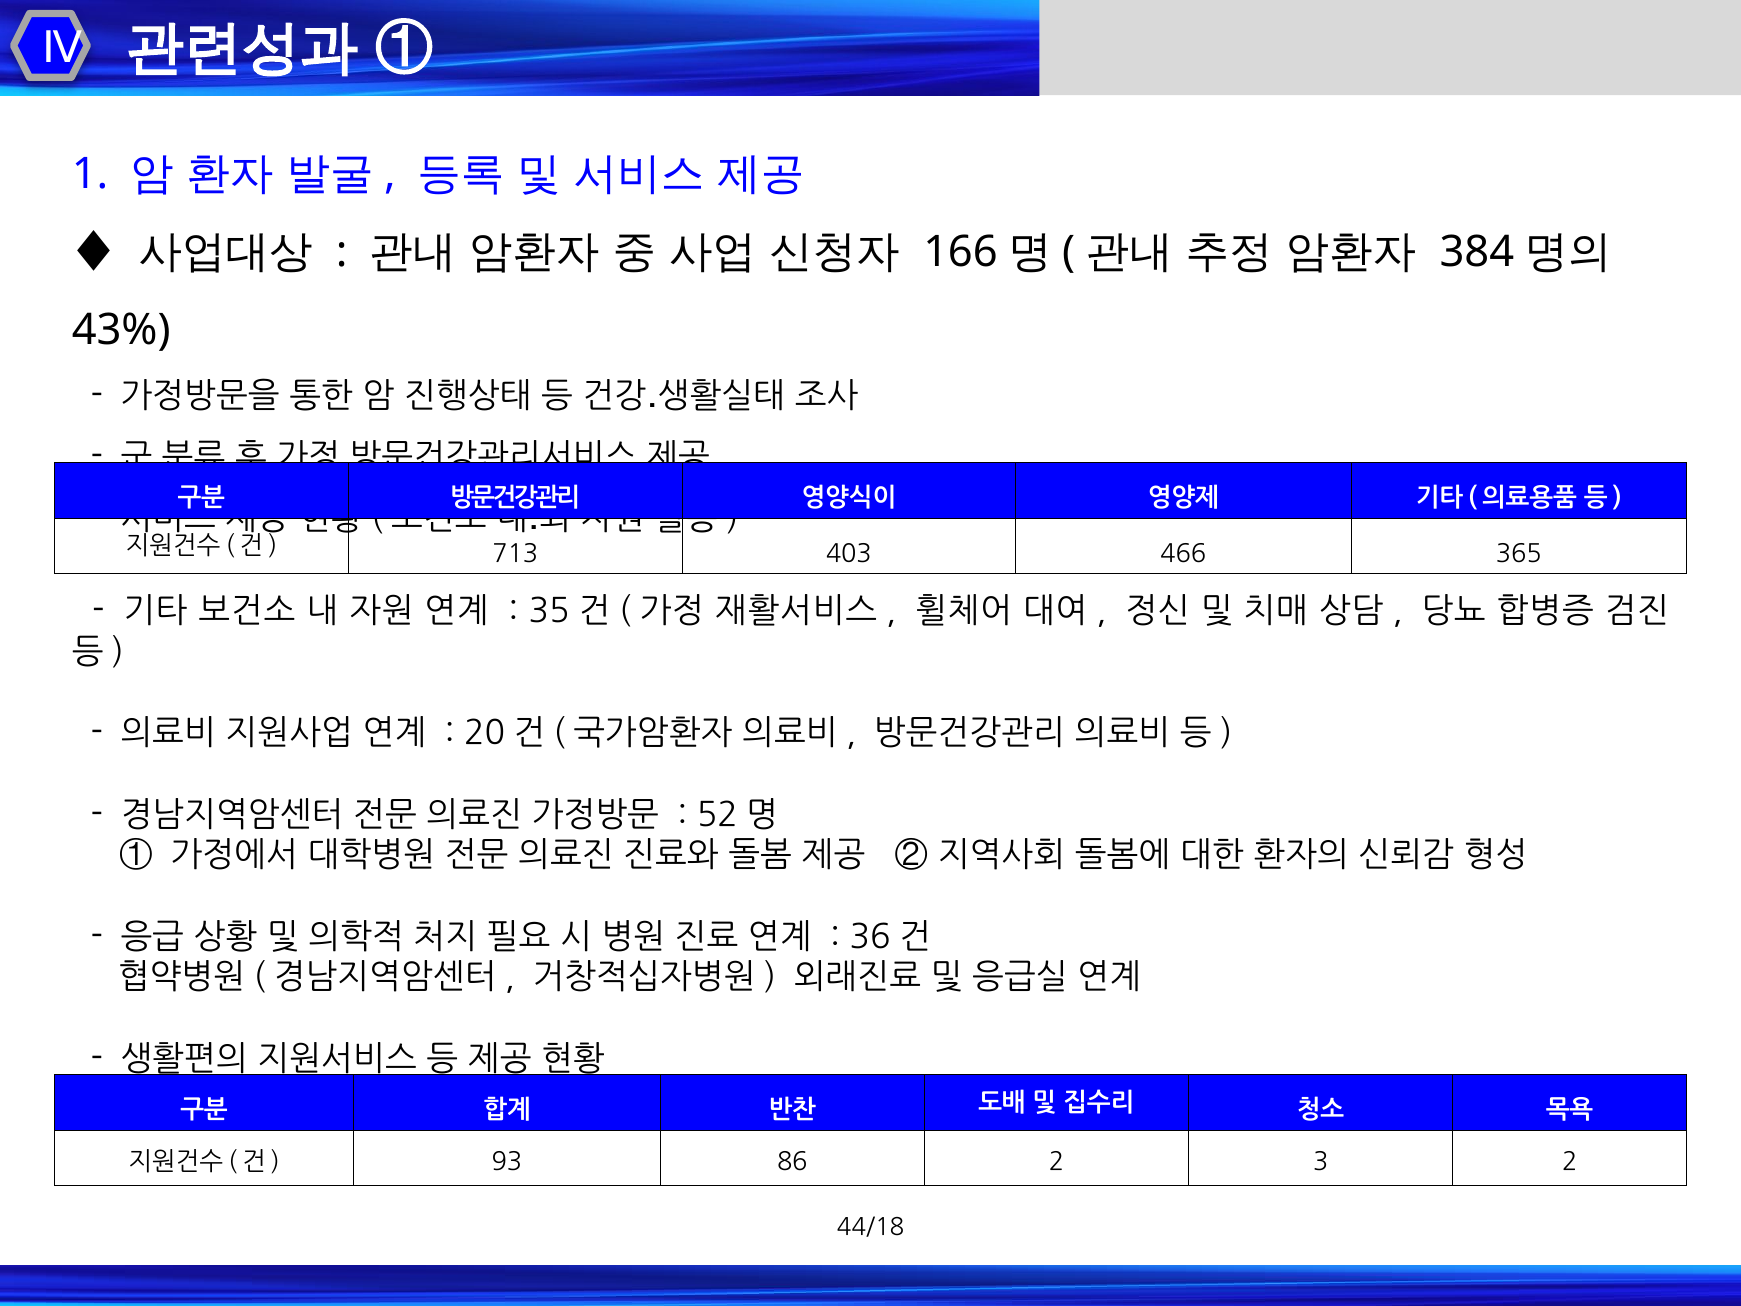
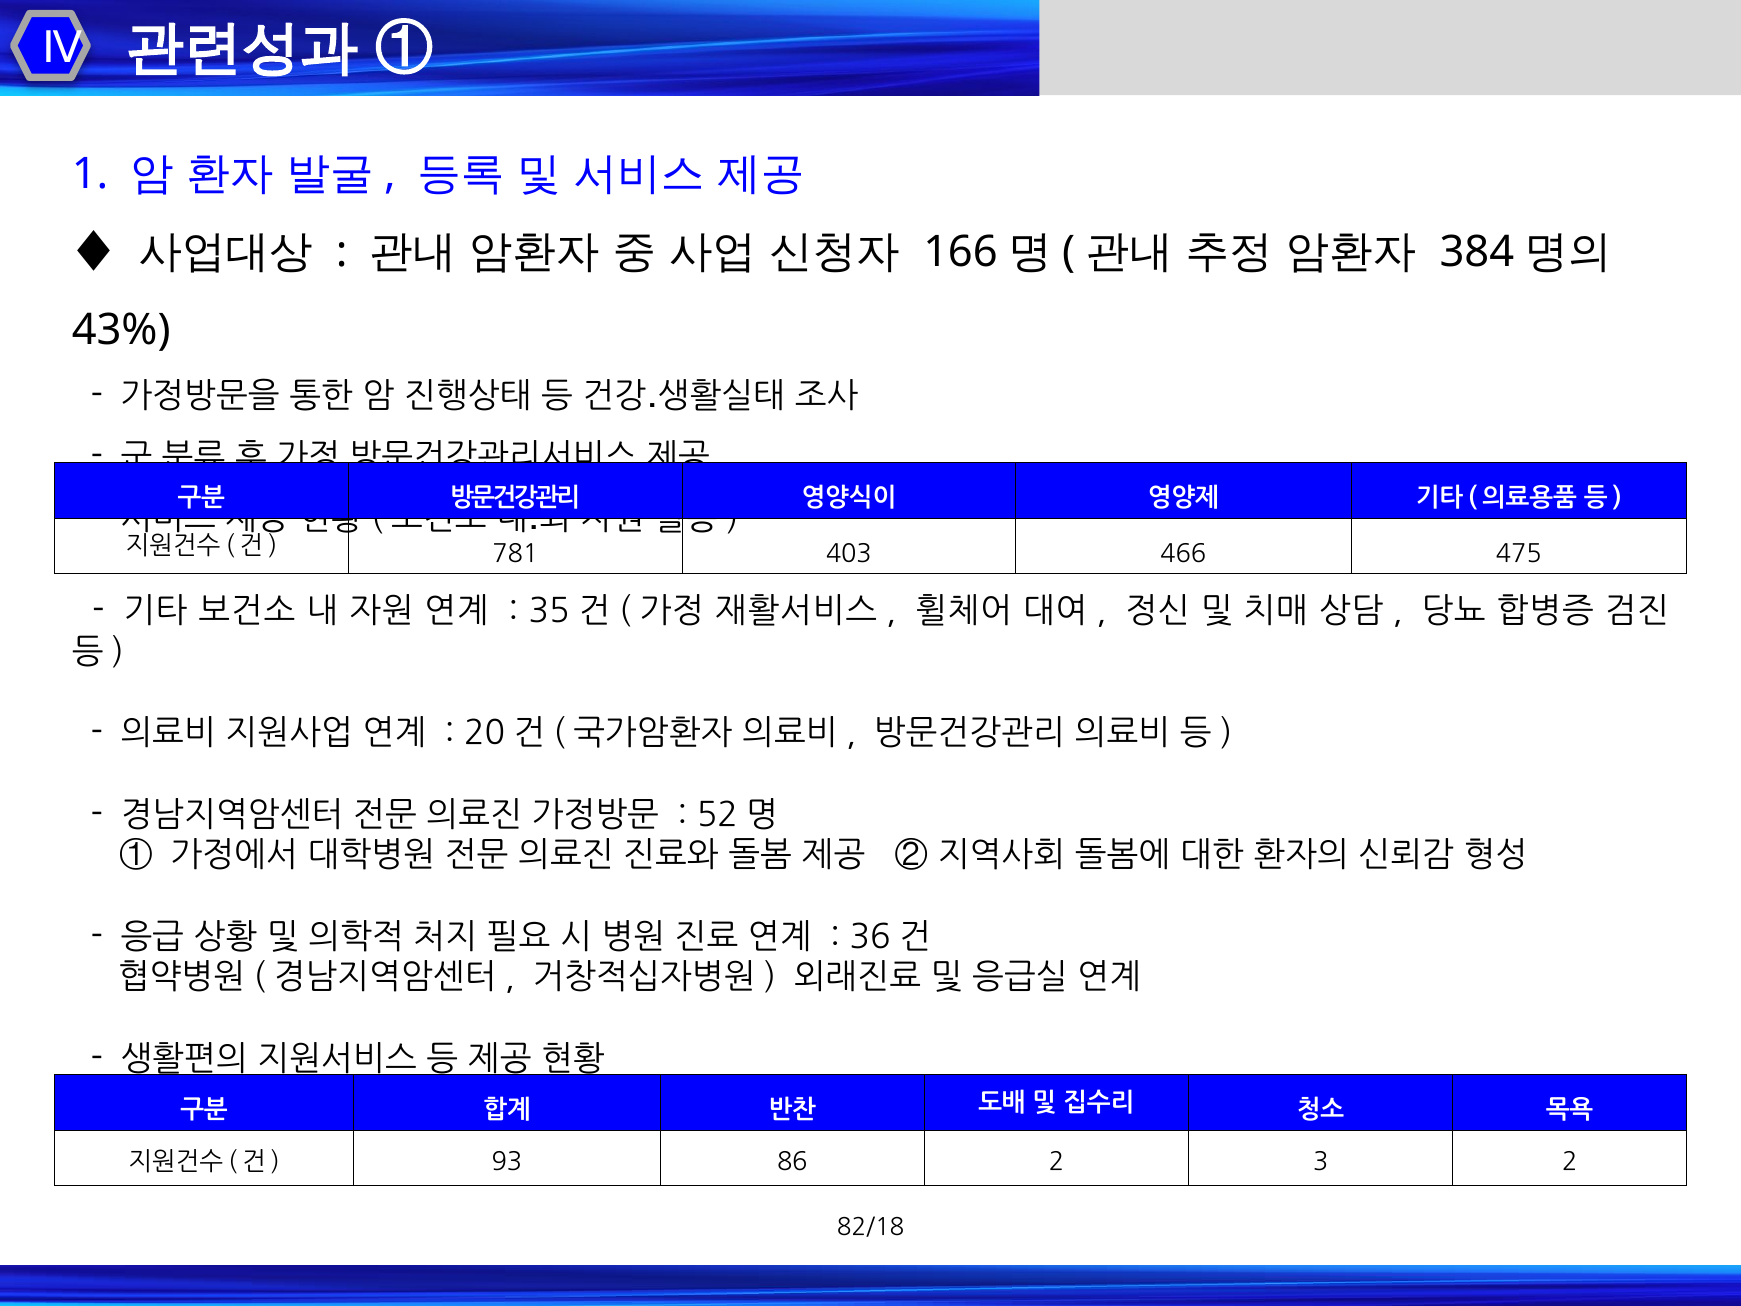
713: 713 -> 781
365: 365 -> 475
44/18: 44/18 -> 82/18
